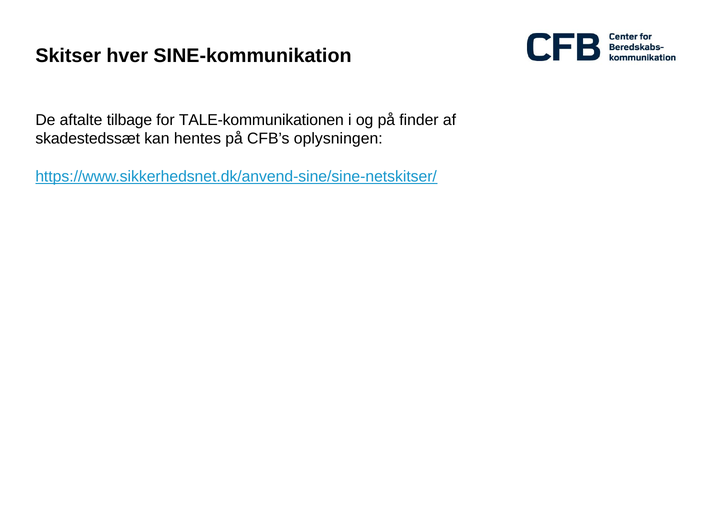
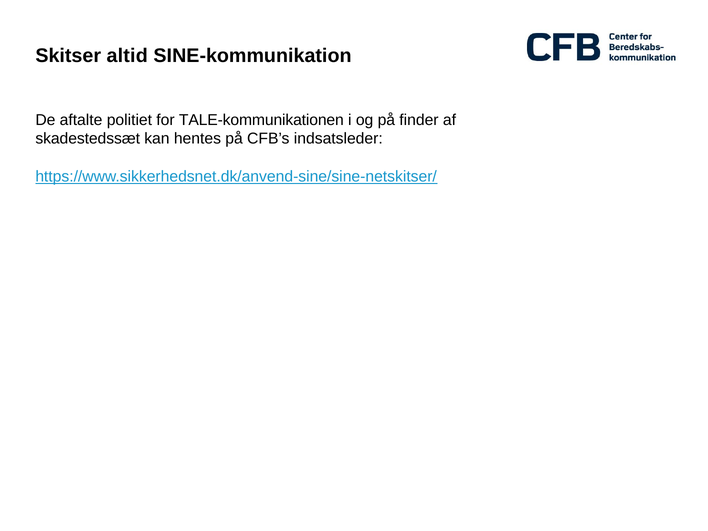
hver: hver -> altid
tilbage: tilbage -> politiet
oplysningen: oplysningen -> indsatsleder
